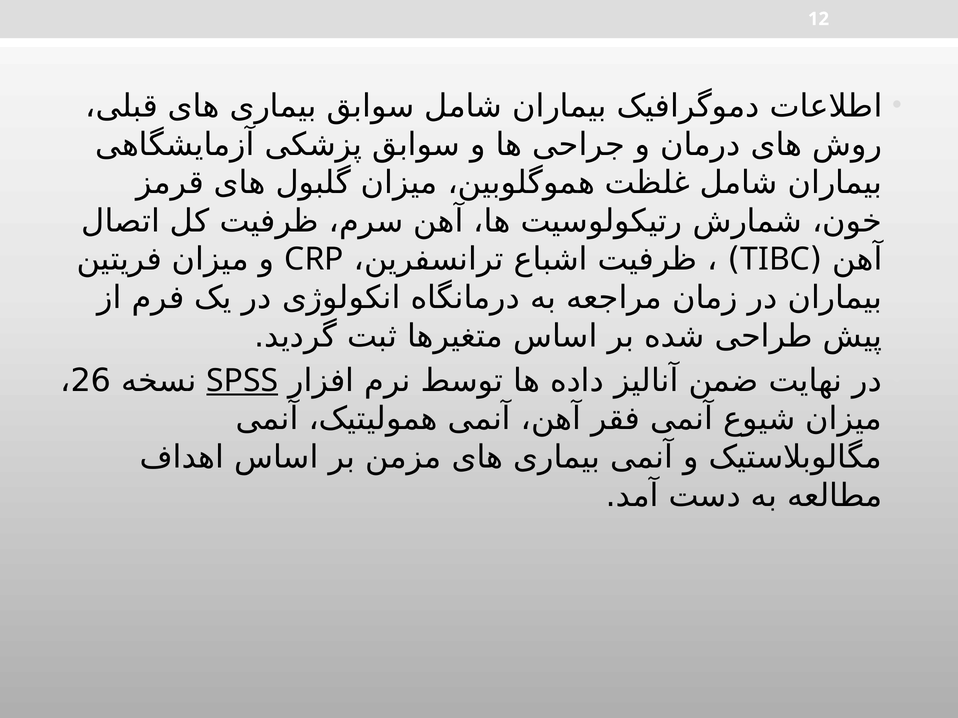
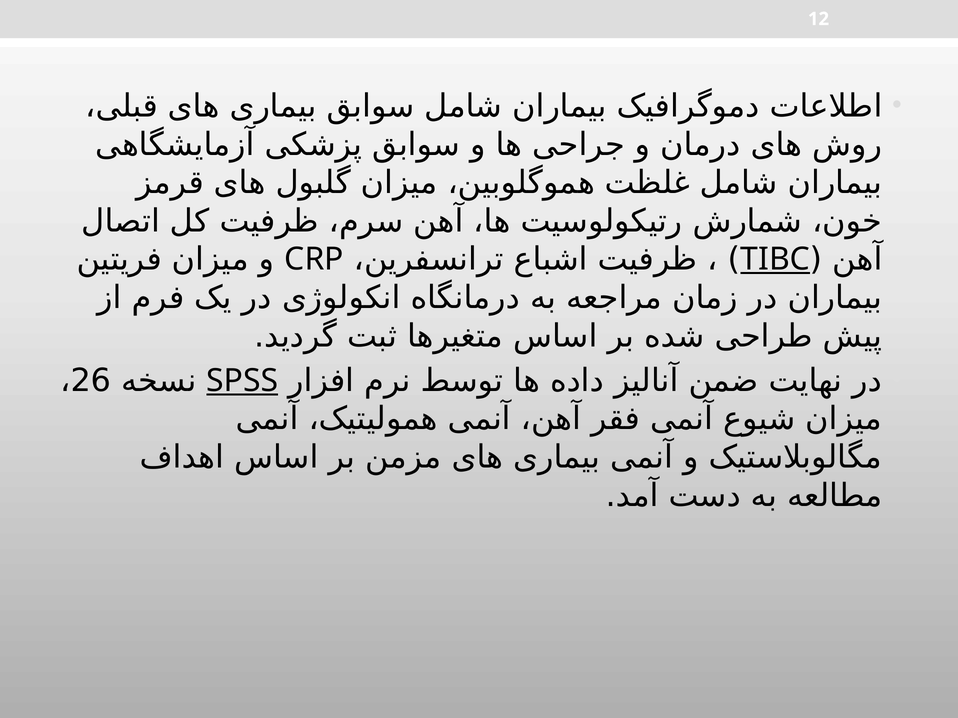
TIBC underline: none -> present
